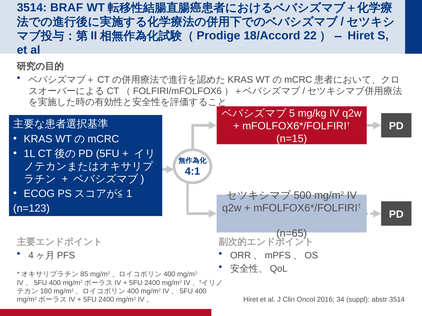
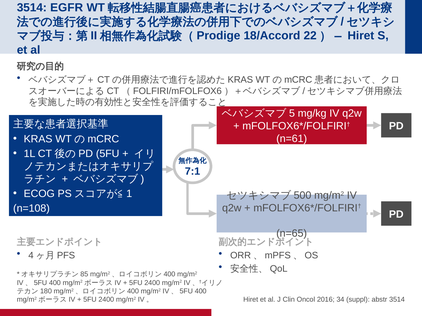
BRAF: BRAF -> EGFR
n=15: n=15 -> n=61
4:1: 4:1 -> 7:1
n=123: n=123 -> n=108
